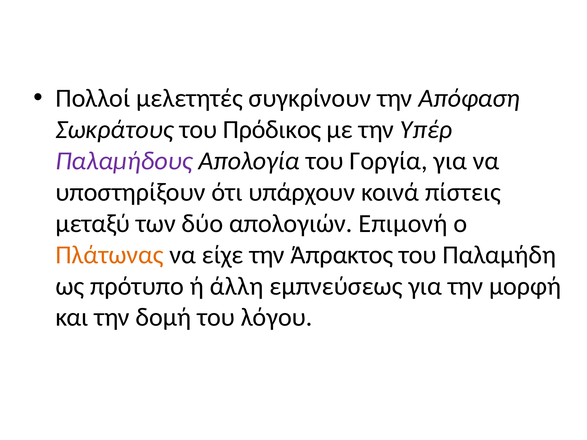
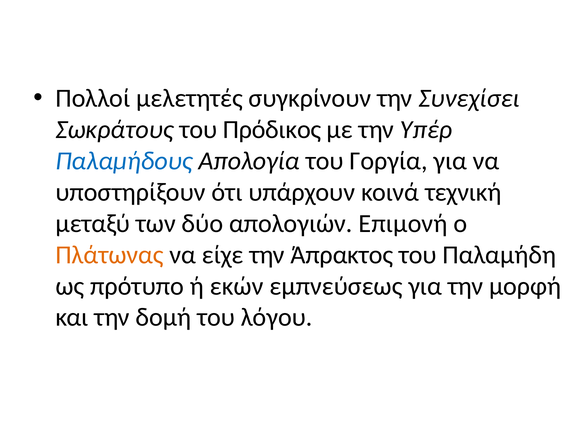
Απόφαση: Απόφαση -> Συνεχίσει
Παλαμήδους colour: purple -> blue
πίστεις: πίστεις -> τεχνική
άλλη: άλλη -> εκών
